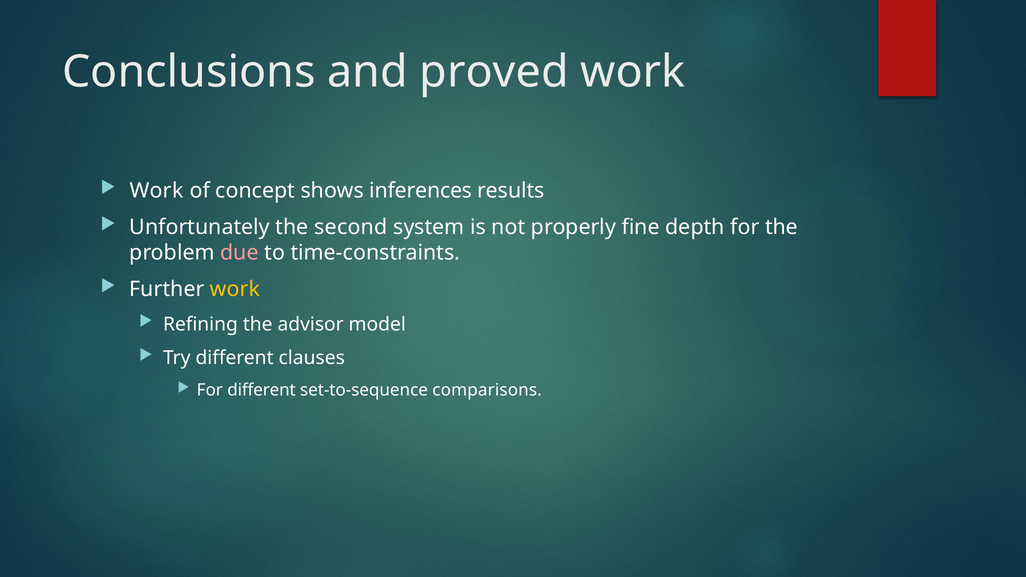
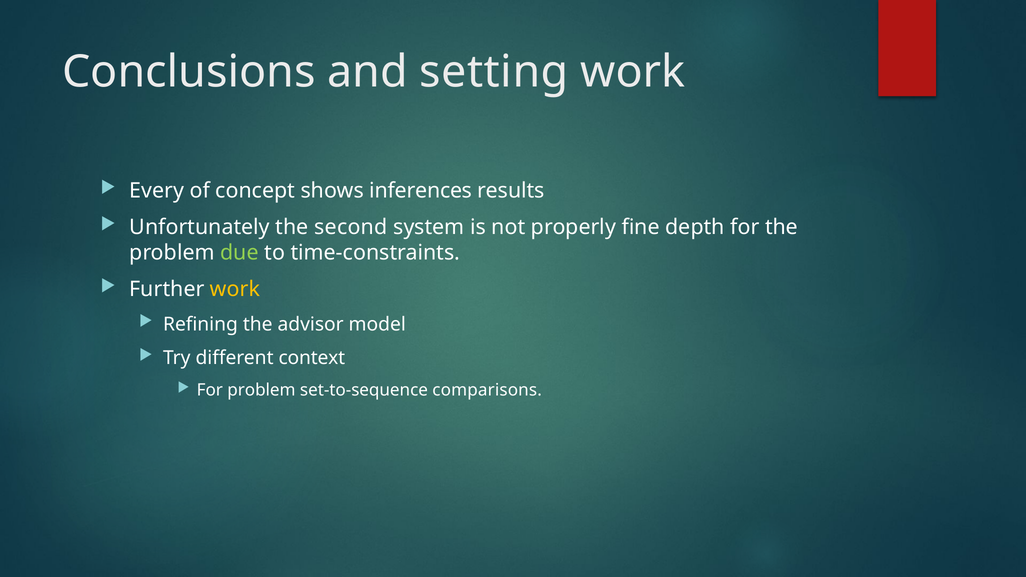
proved: proved -> setting
Work at (157, 191): Work -> Every
due colour: pink -> light green
clauses: clauses -> context
For different: different -> problem
